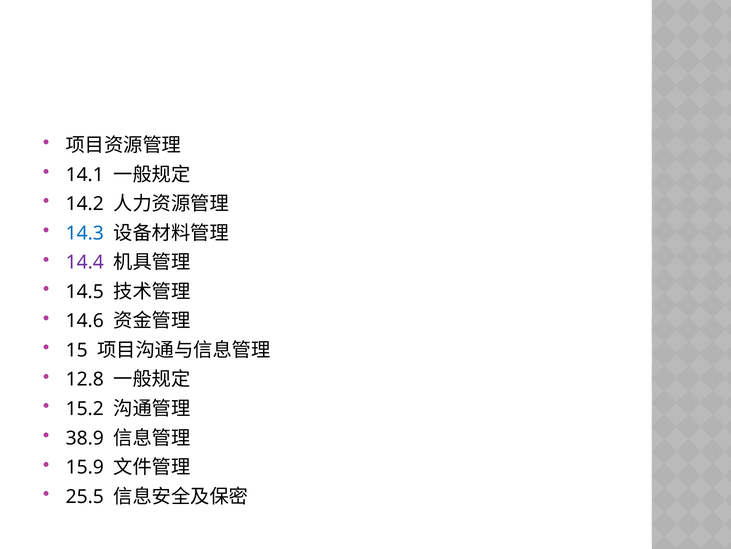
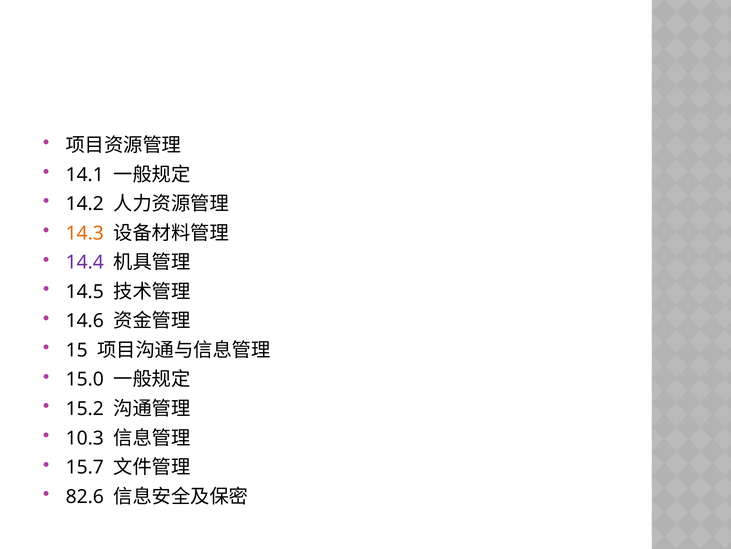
14.3 colour: blue -> orange
12.8: 12.8 -> 15.0
38.9: 38.9 -> 10.3
15.9: 15.9 -> 15.7
25.5: 25.5 -> 82.6
